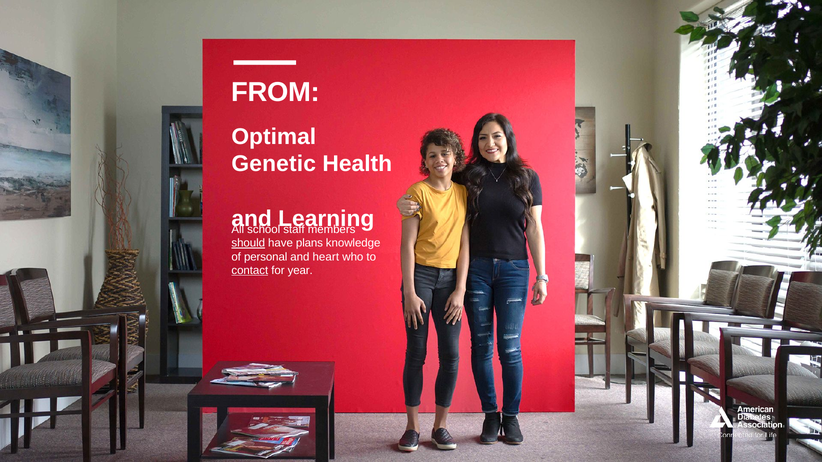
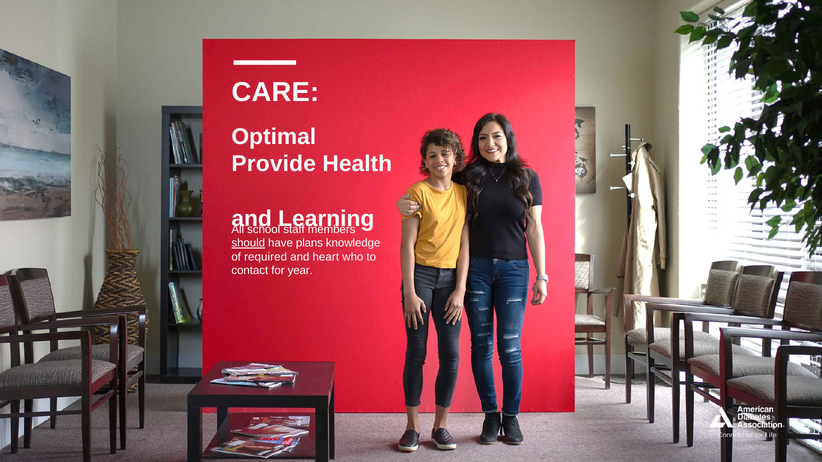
FROM: FROM -> CARE
Genetic: Genetic -> Provide
personal: personal -> required
contact underline: present -> none
